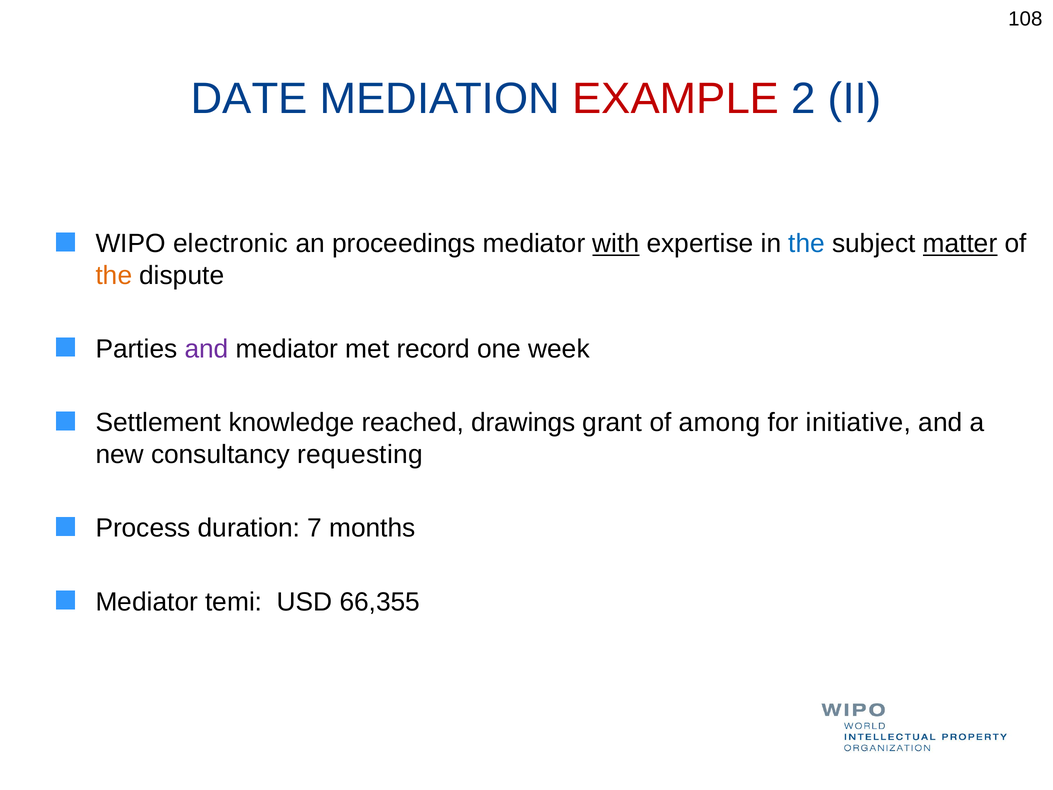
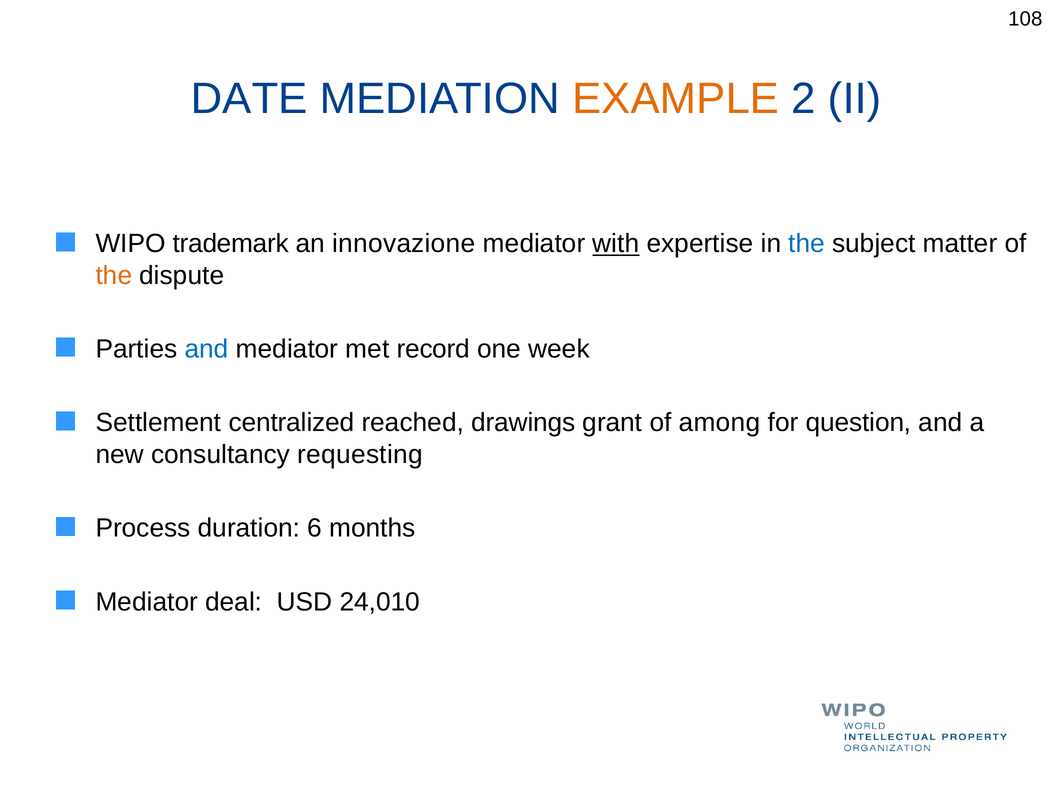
EXAMPLE colour: red -> orange
electronic: electronic -> trademark
proceedings: proceedings -> innovazione
matter underline: present -> none
and at (207, 349) colour: purple -> blue
knowledge: knowledge -> centralized
initiative: initiative -> question
7: 7 -> 6
temi: temi -> deal
66,355: 66,355 -> 24,010
